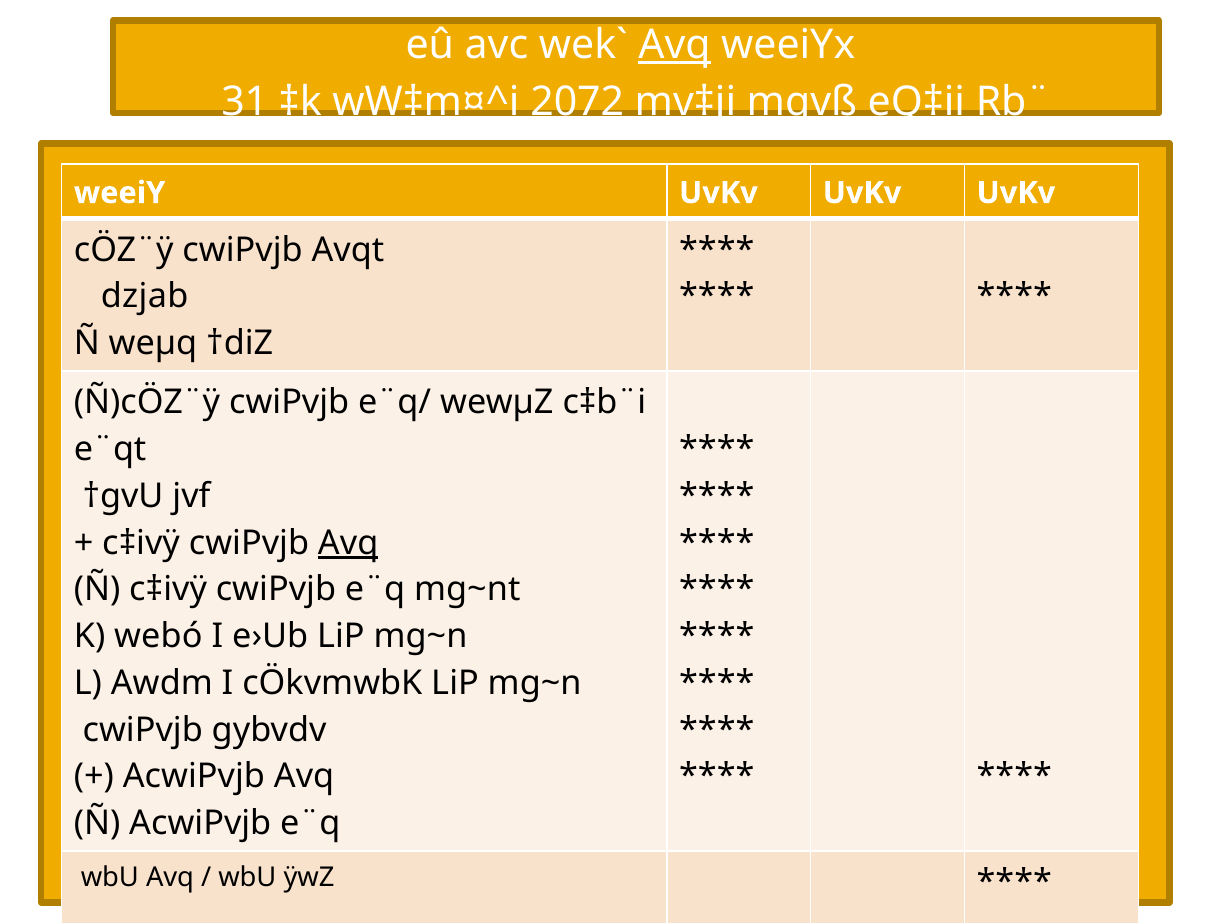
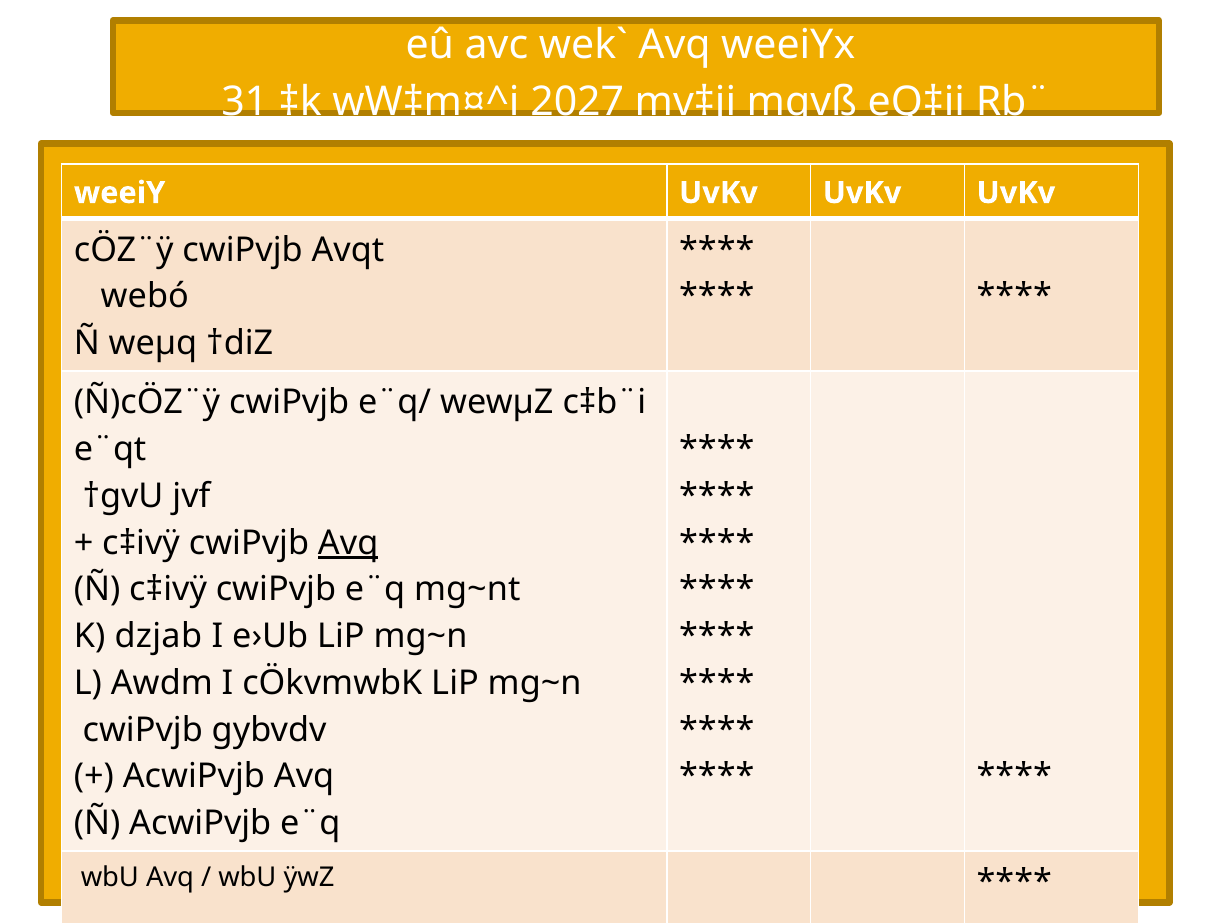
Avq at (674, 45) underline: present -> none
2072: 2072 -> 2027
dzjab: dzjab -> webó
webó: webó -> dzjab
